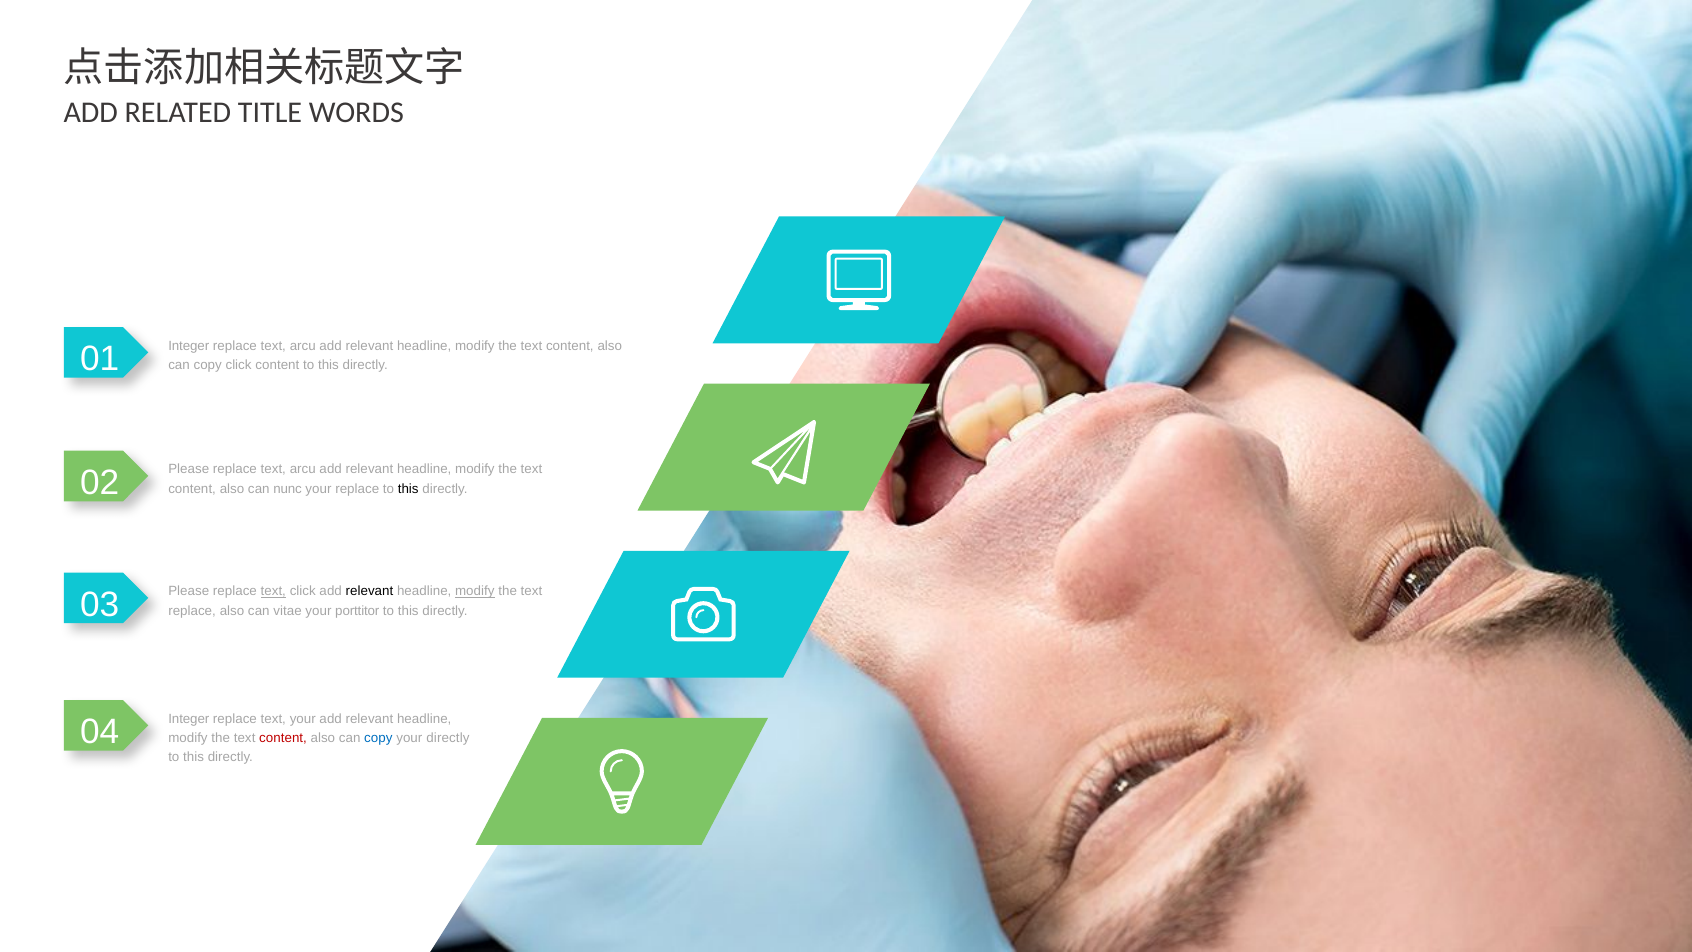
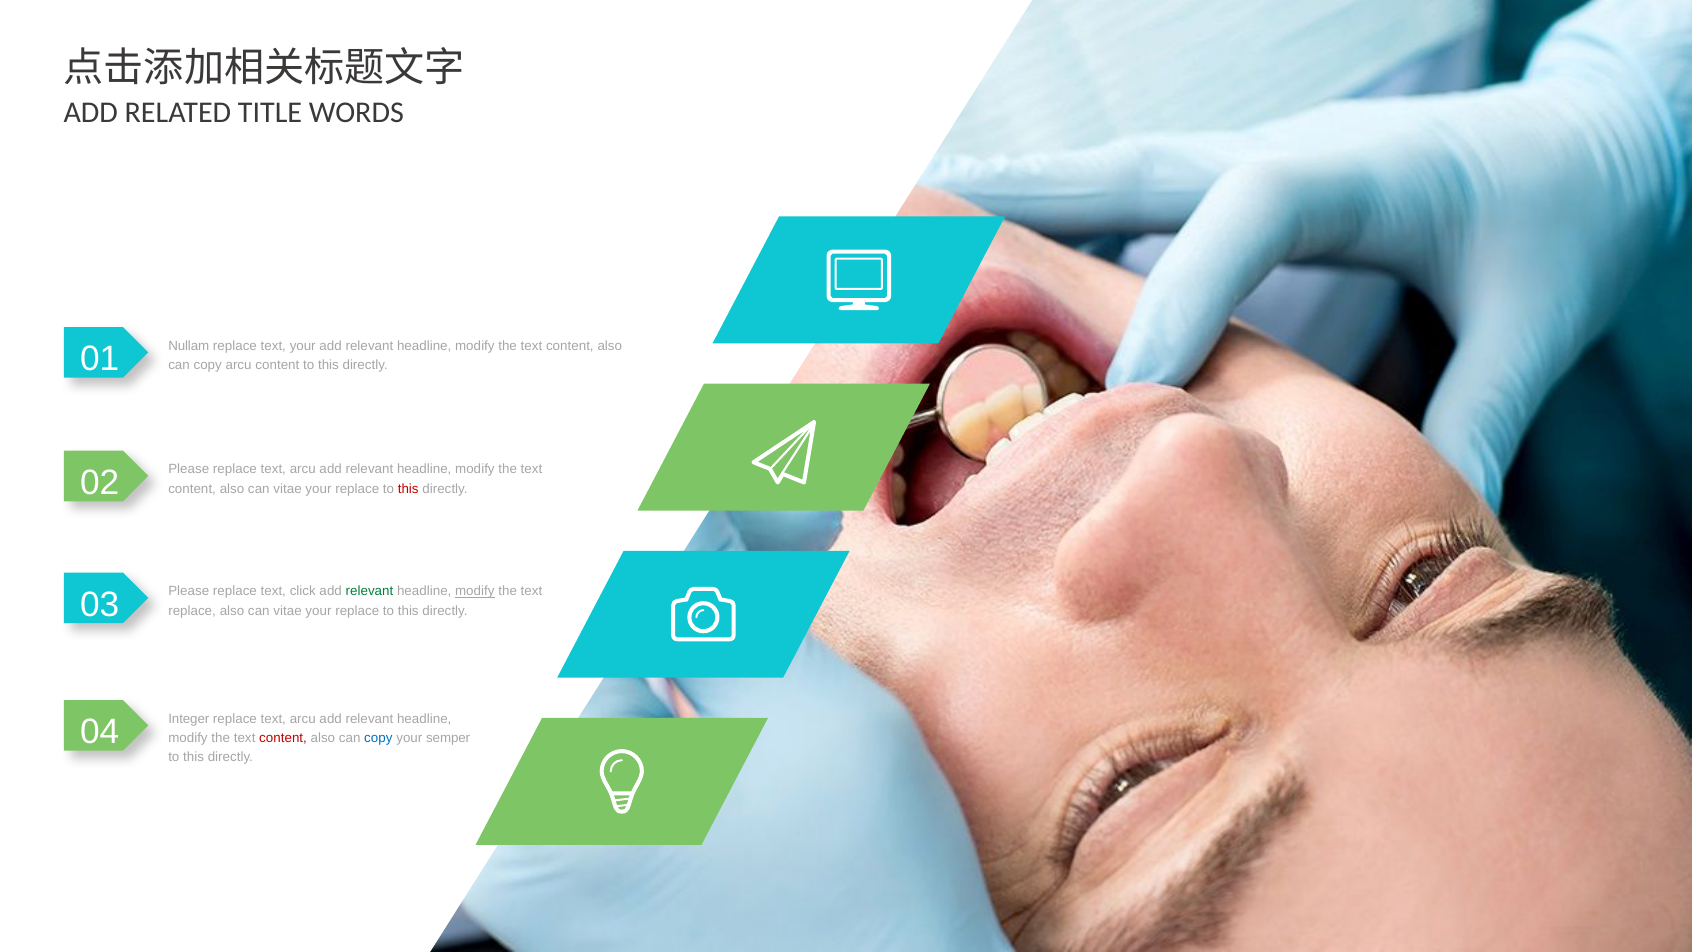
01 Integer: Integer -> Nullam
arcu at (303, 346): arcu -> your
copy click: click -> arcu
content also can nunc: nunc -> vitae
this at (408, 489) colour: black -> red
text at (273, 591) underline: present -> none
relevant at (369, 591) colour: black -> green
porttitor at (357, 610): porttitor -> replace
your at (303, 719): your -> arcu
your directly: directly -> semper
